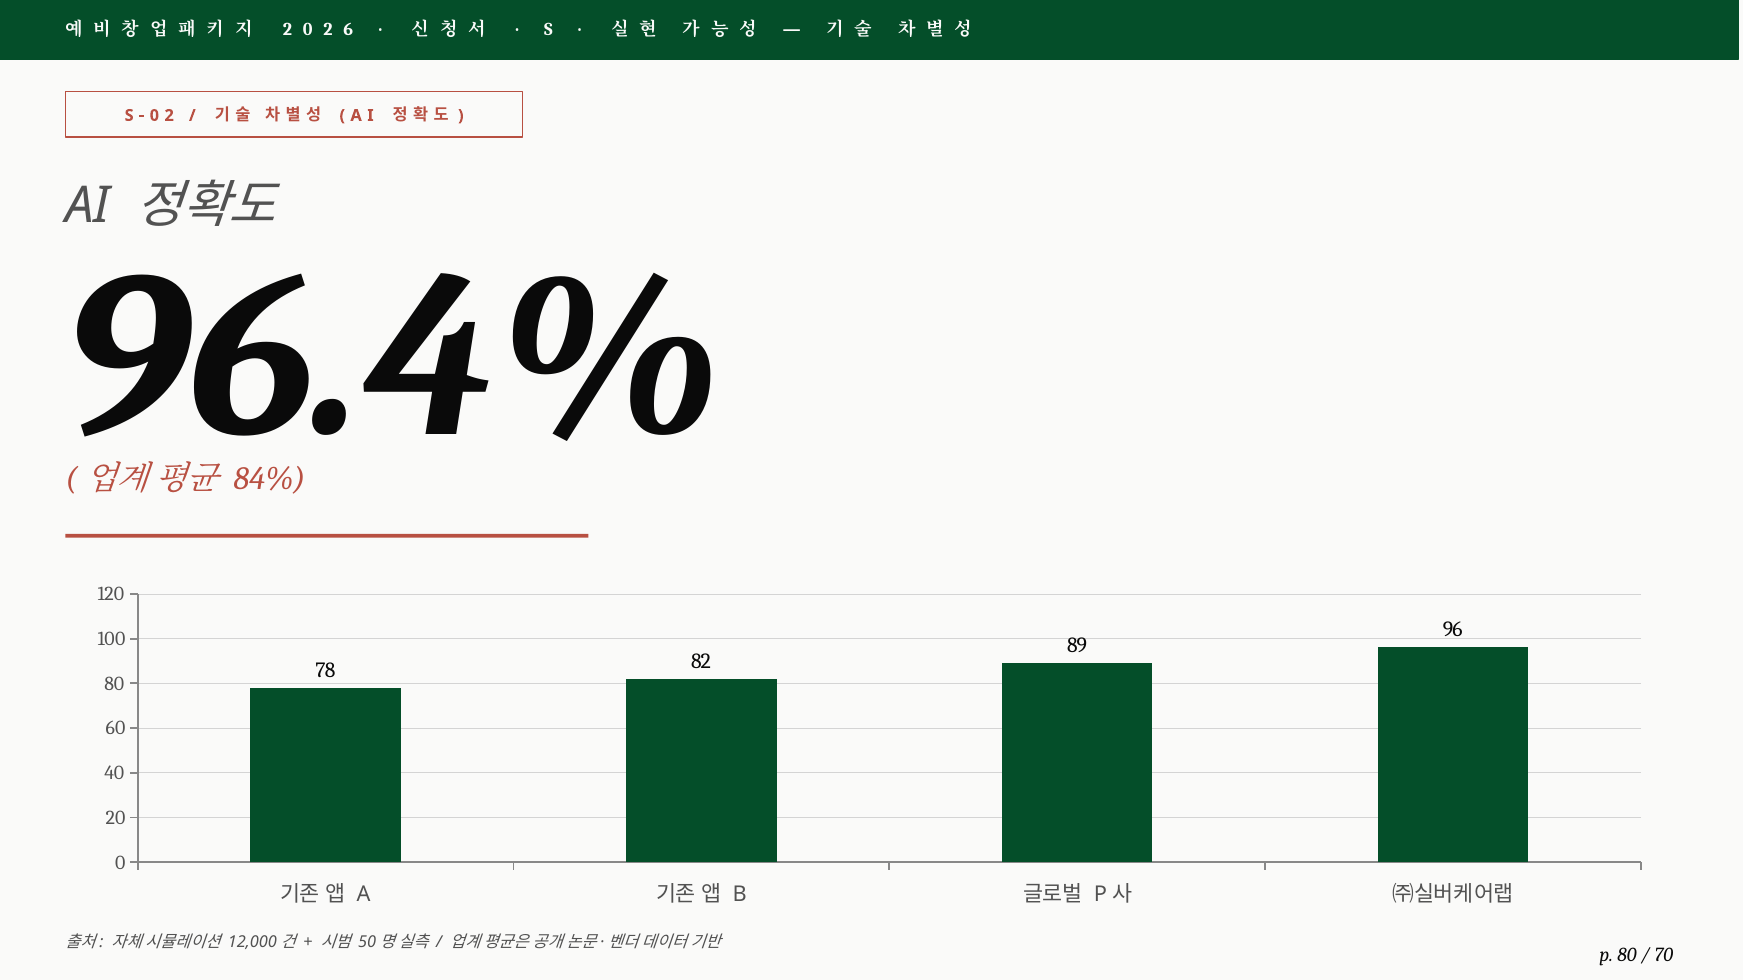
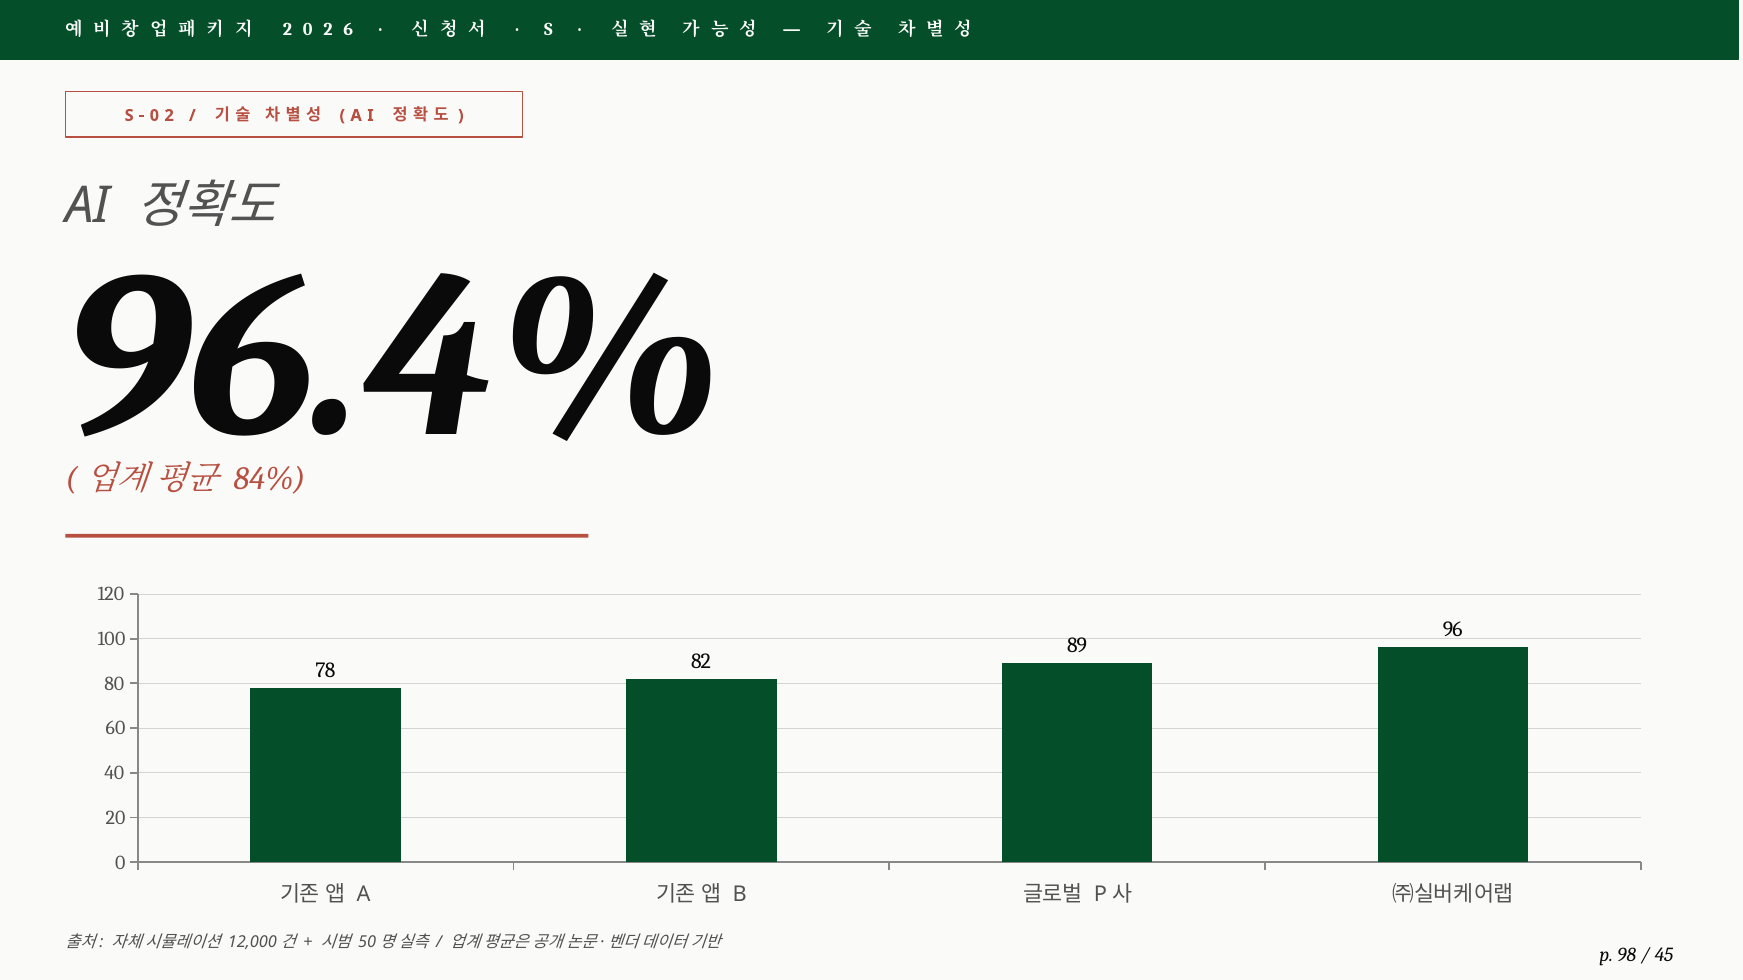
p 80: 80 -> 98
70: 70 -> 45
